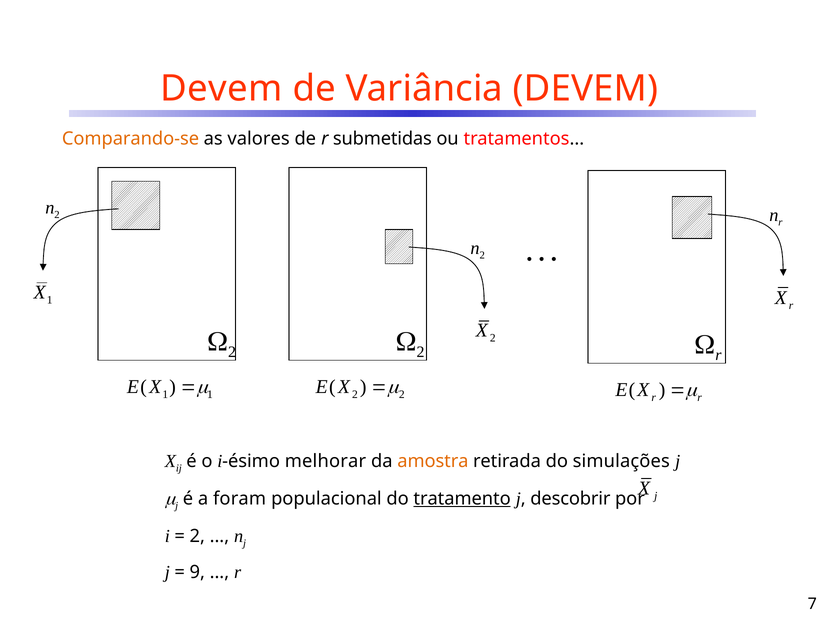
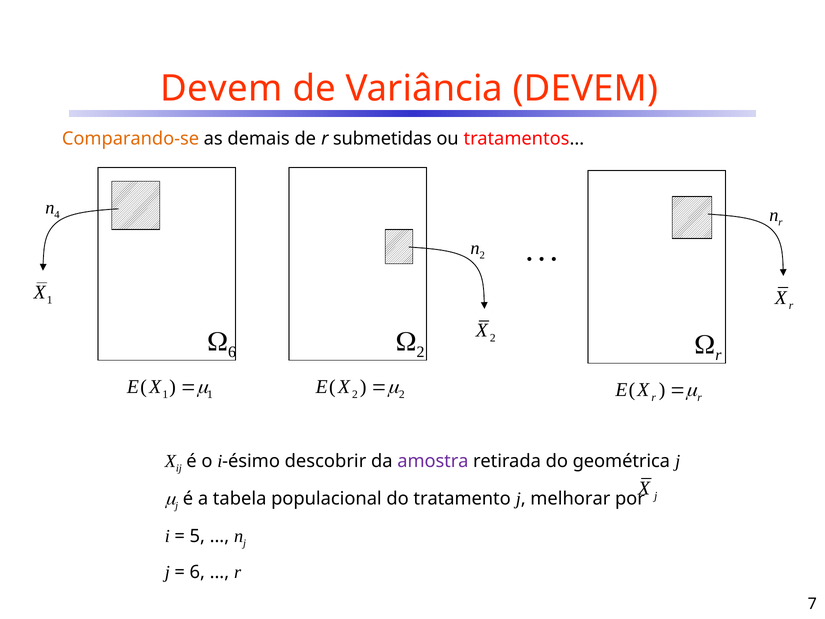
valores: valores -> demais
2 at (57, 215): 2 -> 4
2 at (232, 352): 2 -> 6
melhorar: melhorar -> descobrir
amostra colour: orange -> purple
simulações: simulações -> geométrica
foram: foram -> tabela
tratamento underline: present -> none
descobrir: descobrir -> melhorar
2 at (197, 536): 2 -> 5
9 at (197, 572): 9 -> 6
